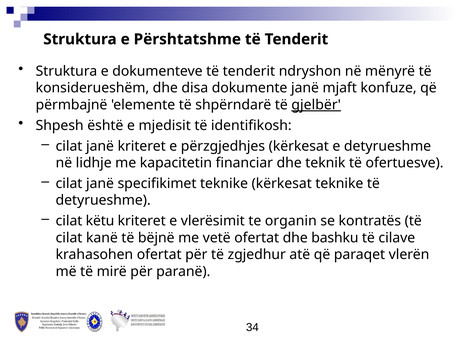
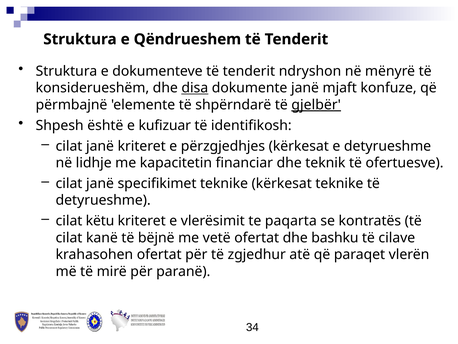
Përshtatshme: Përshtatshme -> Qëndrueshem
disa underline: none -> present
mjedisit: mjedisit -> kufizuar
organin: organin -> paqarta
